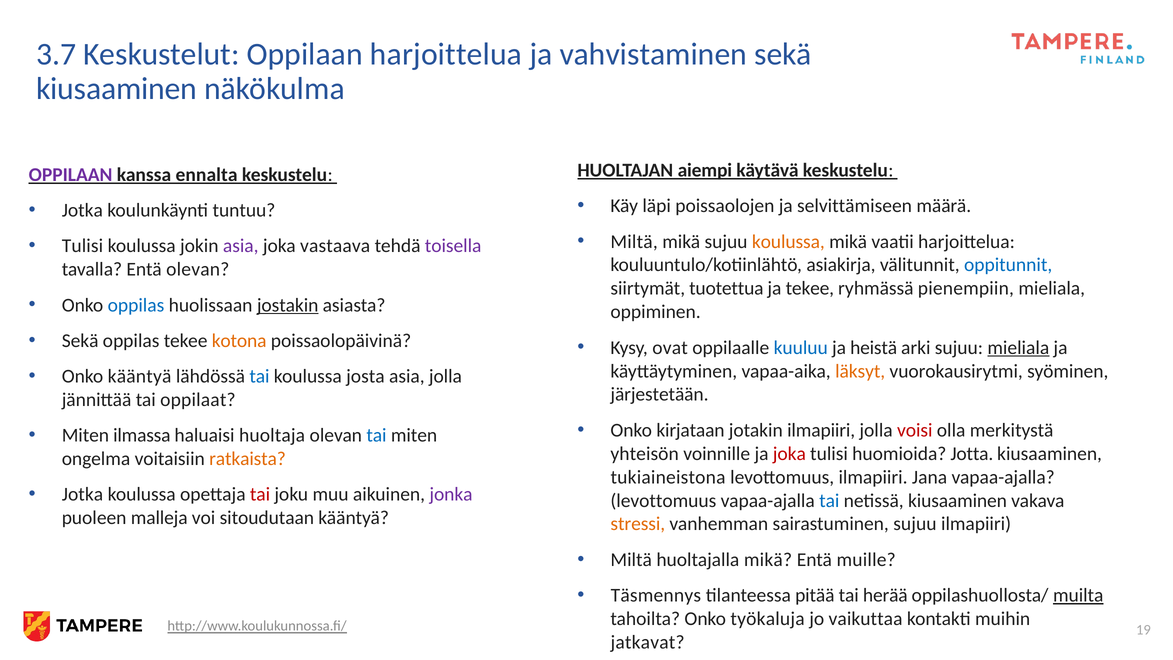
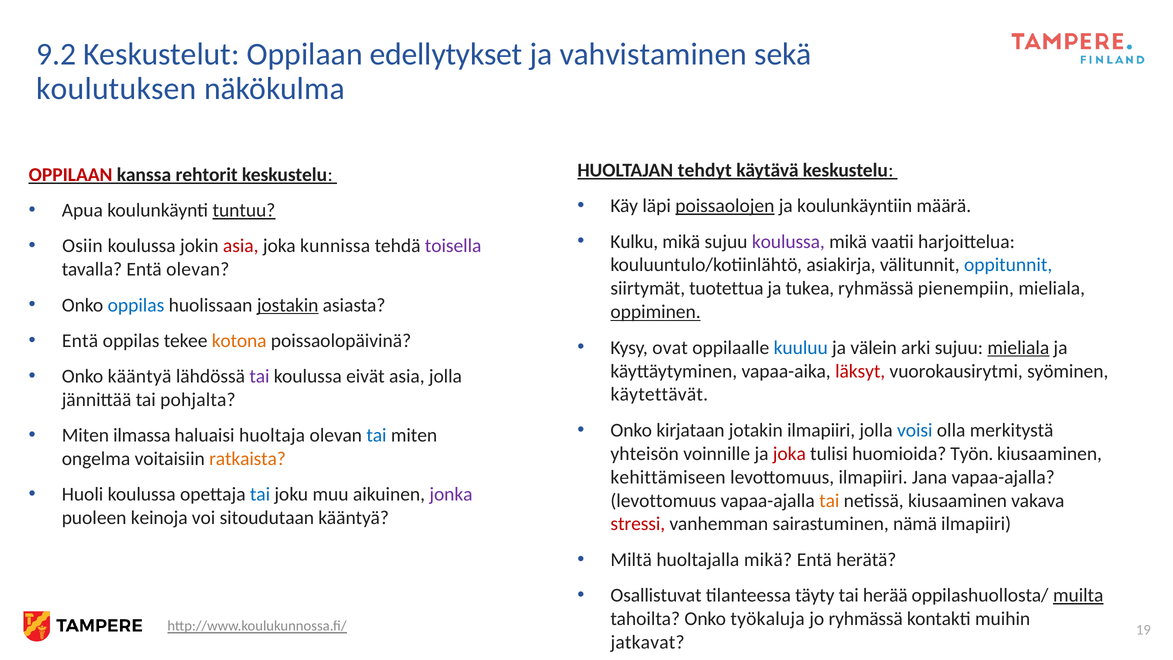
3.7: 3.7 -> 9.2
Oppilaan harjoittelua: harjoittelua -> edellytykset
kiusaaminen at (117, 89): kiusaaminen -> koulutuksen
aiempi: aiempi -> tehdyt
OPPILAAN at (71, 175) colour: purple -> red
ennalta: ennalta -> rehtorit
poissaolojen underline: none -> present
selvittämiseen: selvittämiseen -> koulunkäyntiin
Jotka at (82, 210): Jotka -> Apua
tuntuu underline: none -> present
Miltä at (634, 242): Miltä -> Kulku
koulussa at (788, 242) colour: orange -> purple
Tulisi at (82, 246): Tulisi -> Osiin
asia at (241, 246) colour: purple -> red
vastaava: vastaava -> kunnissa
ja tekee: tekee -> tukea
oppiminen underline: none -> present
Sekä at (80, 341): Sekä -> Entä
heistä: heistä -> välein
läksyt colour: orange -> red
tai at (259, 376) colour: blue -> purple
josta: josta -> eivät
järjestetään: järjestetään -> käytettävät
oppilaat: oppilaat -> pohjalta
voisi colour: red -> blue
Jotta: Jotta -> Työn
tukiaineistona: tukiaineistona -> kehittämiseen
Jotka at (82, 494): Jotka -> Huoli
tai at (260, 494) colour: red -> blue
tai at (829, 500) colour: blue -> orange
malleja: malleja -> keinoja
stressi colour: orange -> red
sairastuminen sujuu: sujuu -> nämä
muille: muille -> herätä
Täsmennys: Täsmennys -> Osallistuvat
pitää: pitää -> täyty
jo vaikuttaa: vaikuttaa -> ryhmässä
